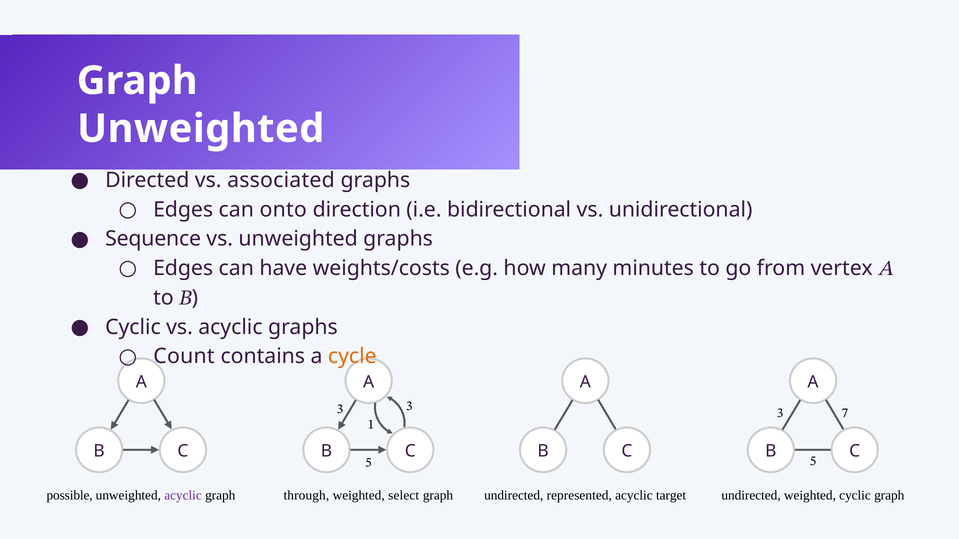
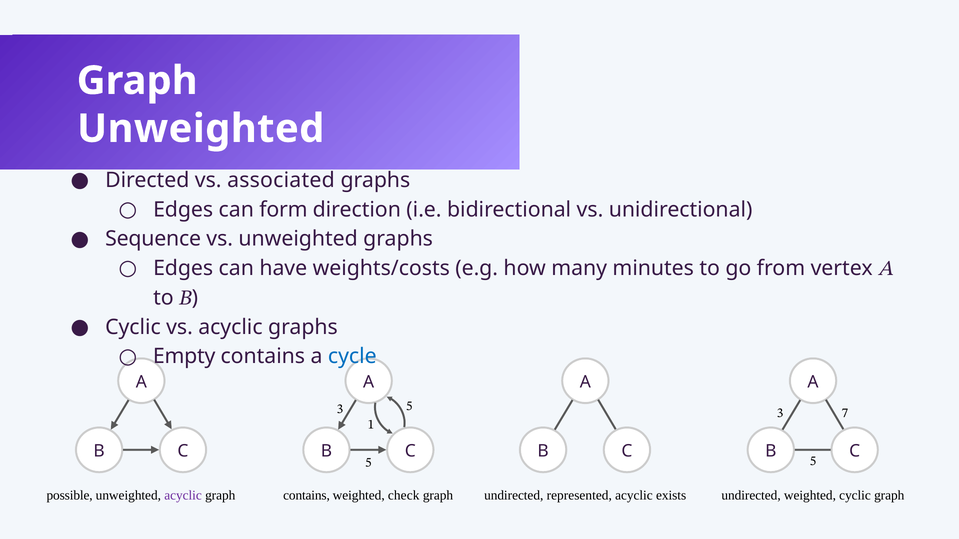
onto: onto -> form
Count: Count -> Empty
cycle colour: orange -> blue
3 at (409, 406): 3 -> 5
through at (306, 496): through -> contains
select: select -> check
target: target -> exists
